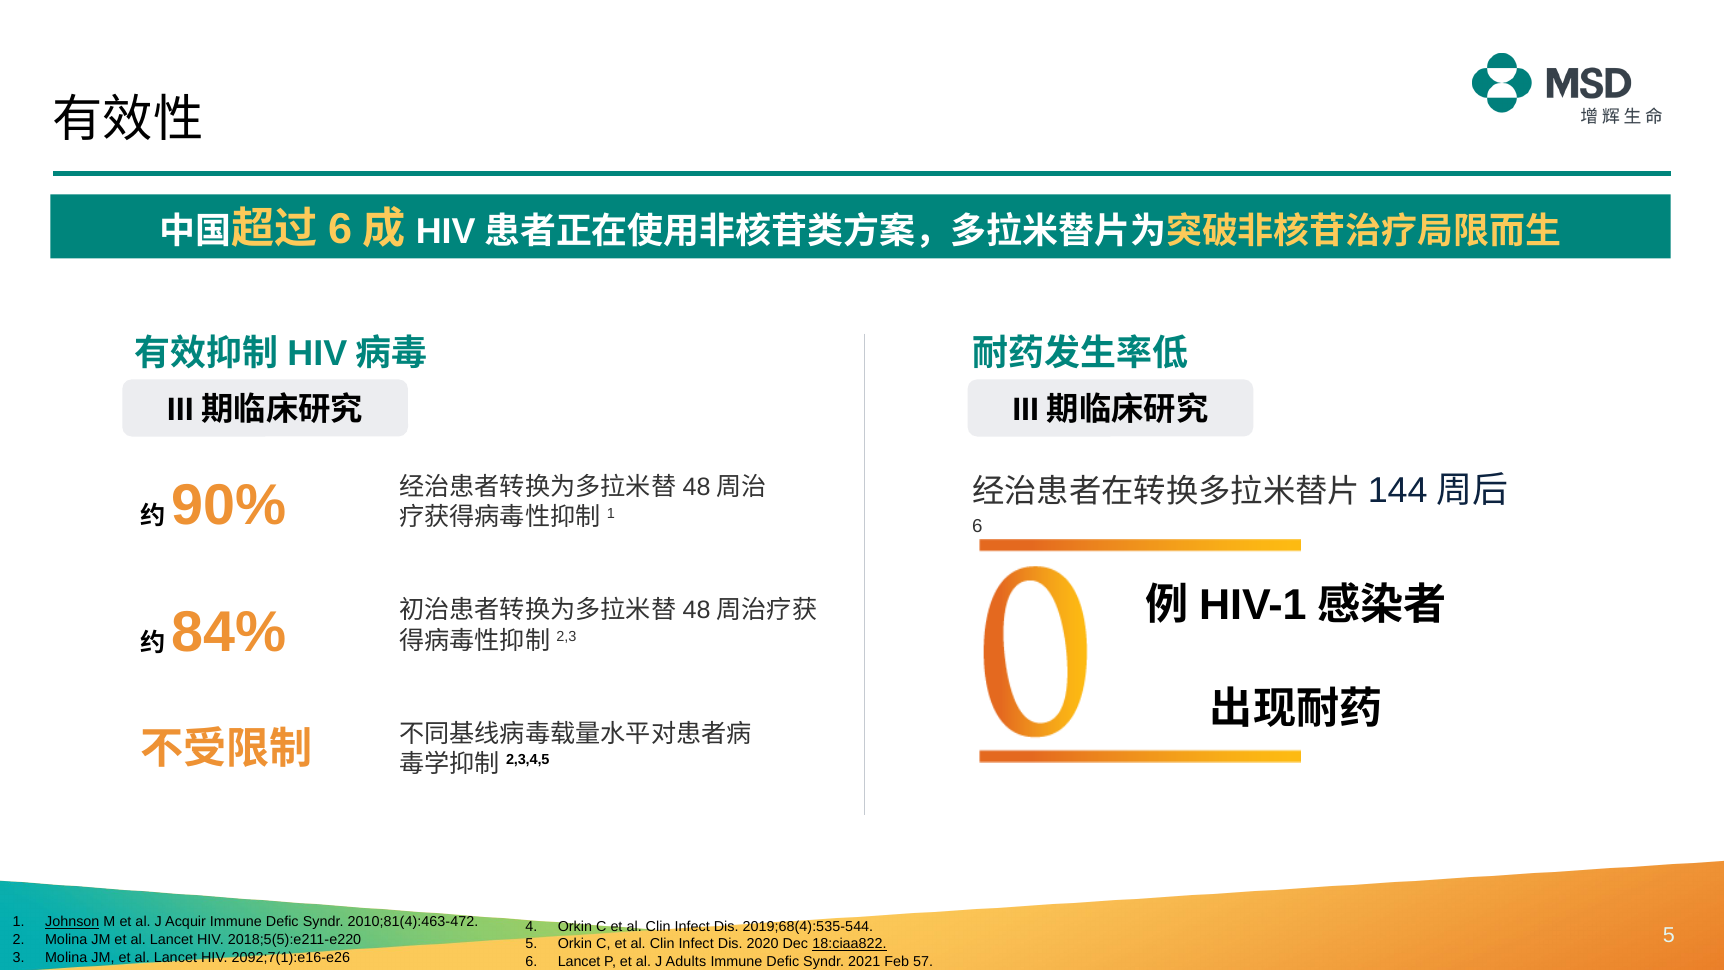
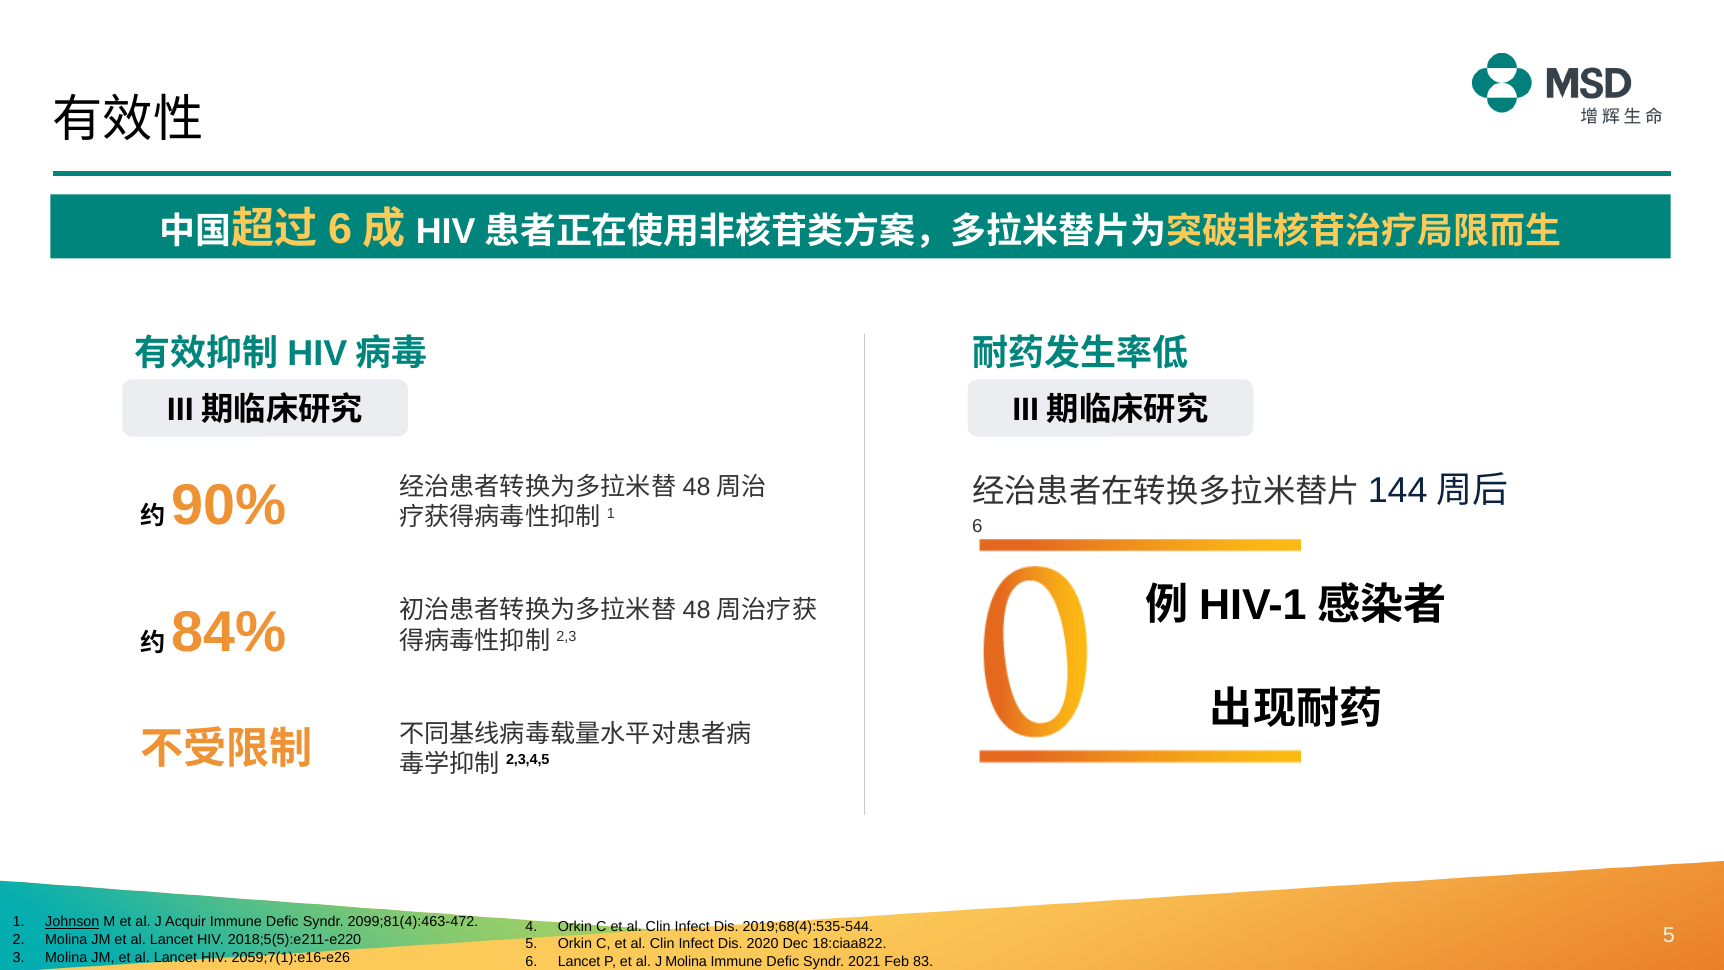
2010;81(4):463-472: 2010;81(4):463-472 -> 2099;81(4):463-472
18:ciaa822 underline: present -> none
2092;7(1):e16-e26: 2092;7(1):e16-e26 -> 2059;7(1):e16-e26
J Adults: Adults -> Molina
57: 57 -> 83
